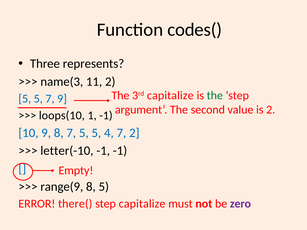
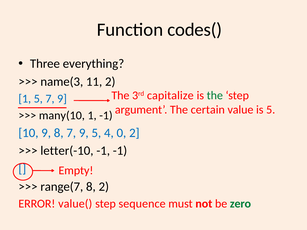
represents: represents -> everything
5 at (25, 99): 5 -> 1
second: second -> certain
is 2: 2 -> 5
loops(10: loops(10 -> many(10
8 7 5: 5 -> 9
4 7: 7 -> 0
range(9: range(9 -> range(7
8 5: 5 -> 2
there(: there( -> value(
step capitalize: capitalize -> sequence
zero colour: purple -> green
